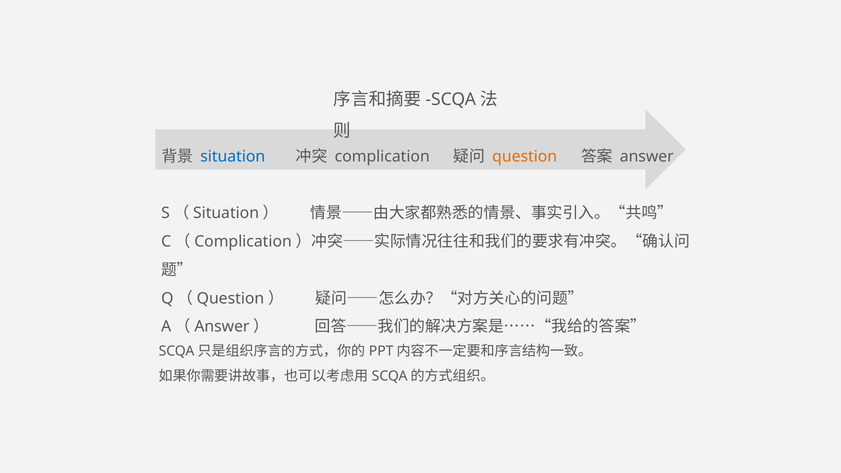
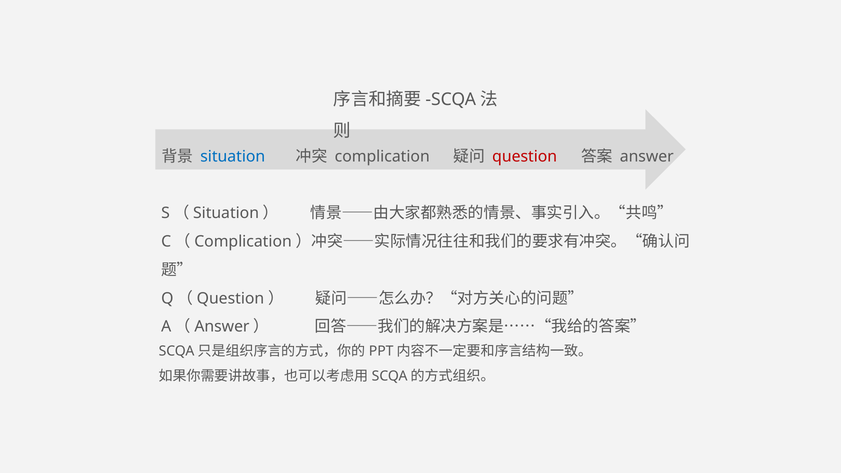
question colour: orange -> red
